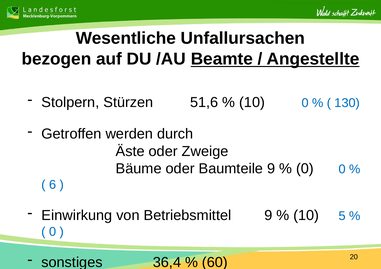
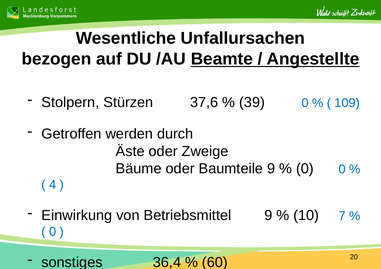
51,6: 51,6 -> 37,6
10 at (252, 102): 10 -> 39
130: 130 -> 109
6: 6 -> 4
5: 5 -> 7
